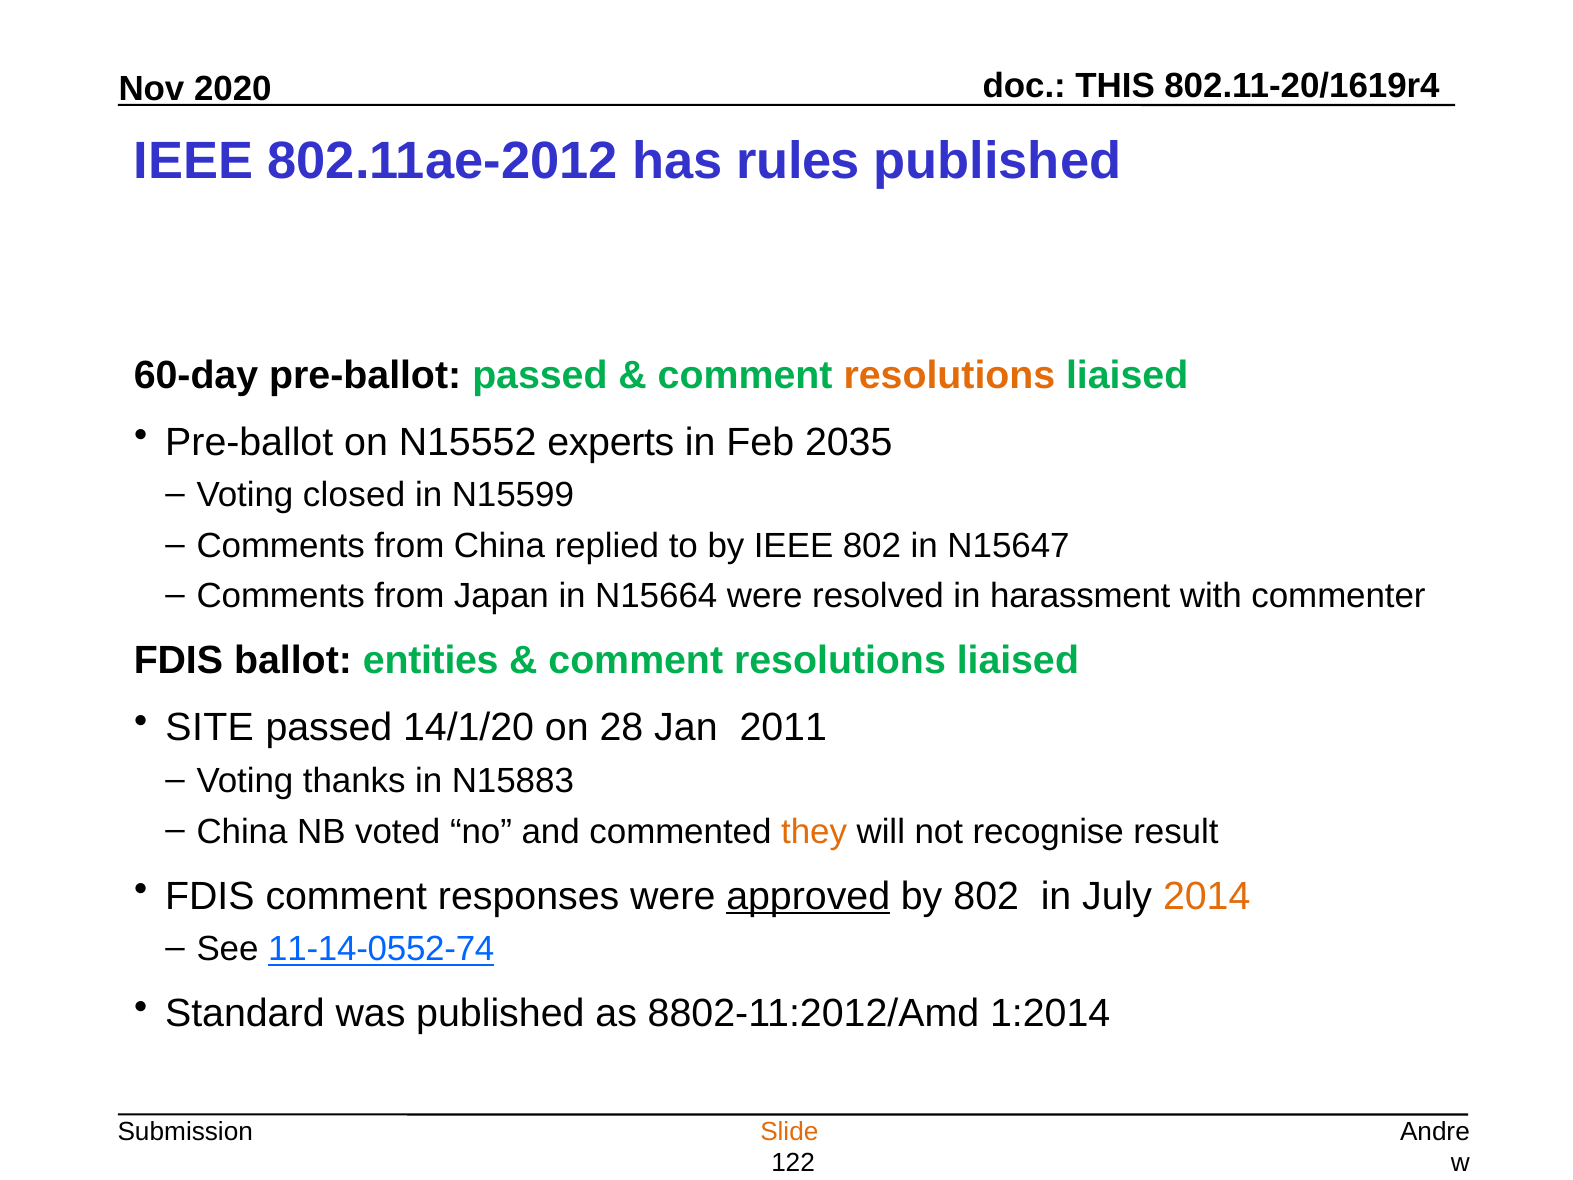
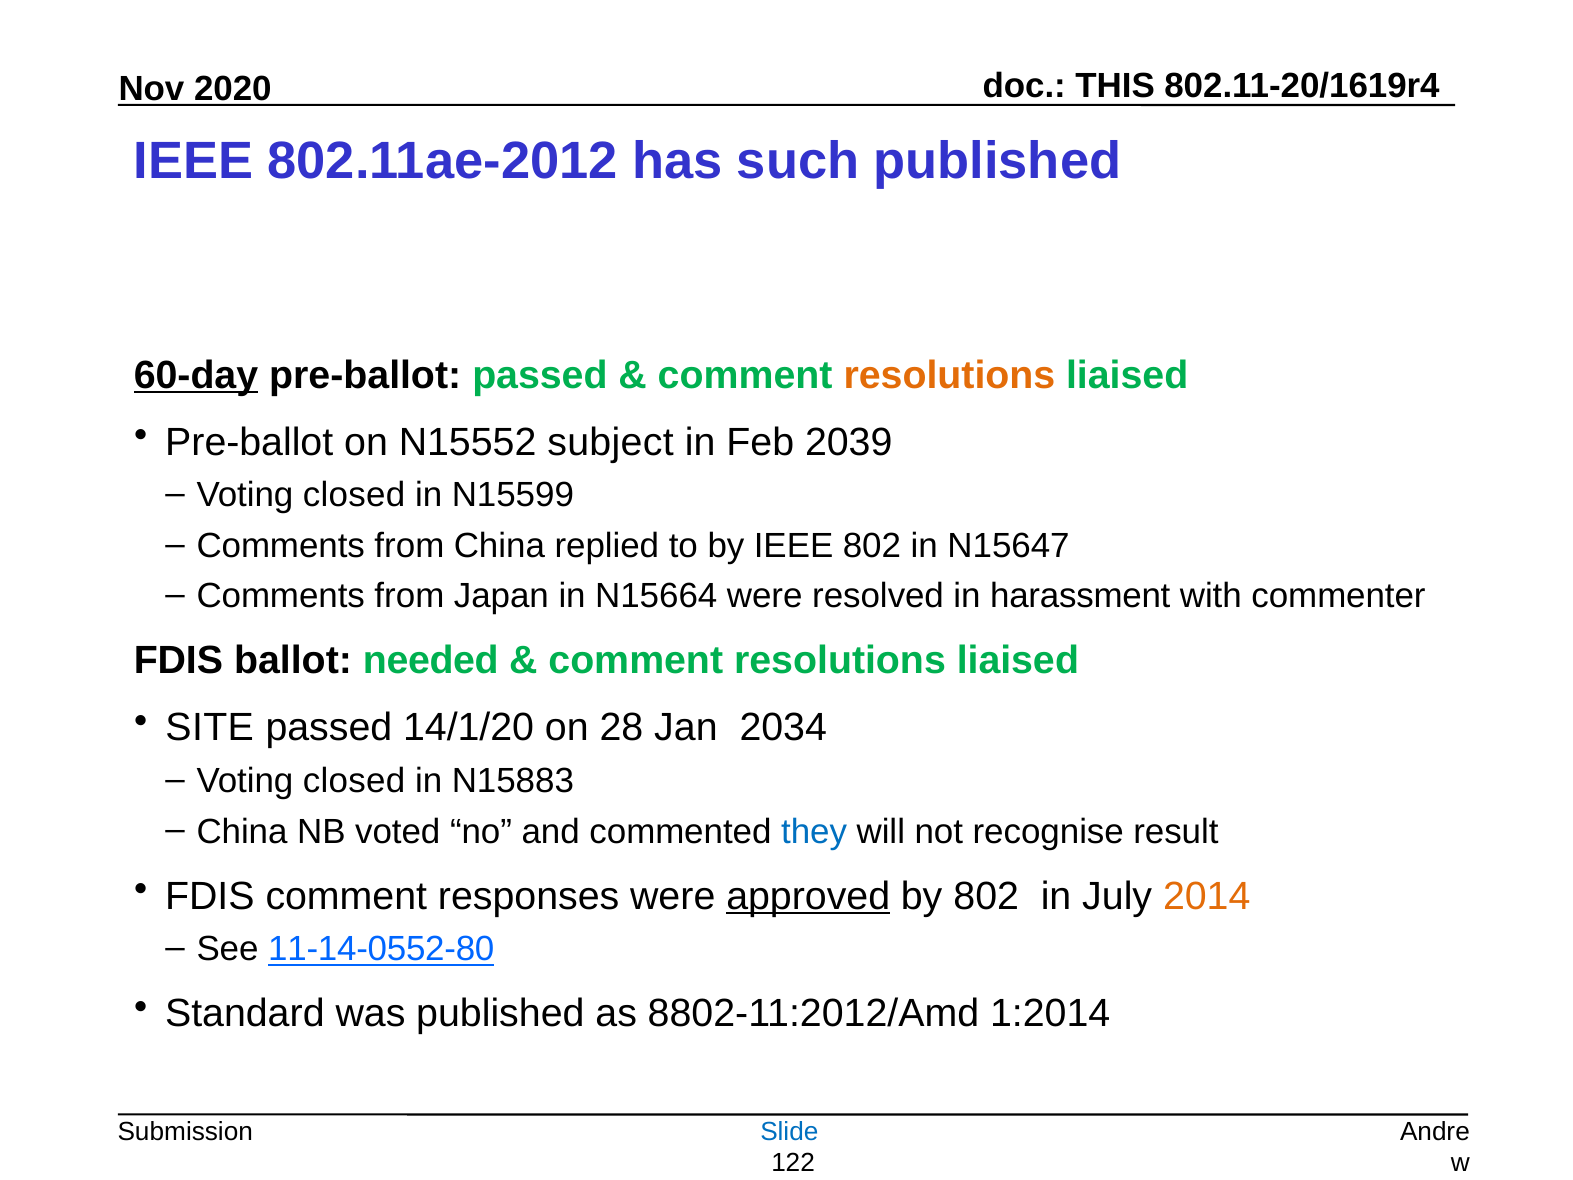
rules: rules -> such
60-day underline: none -> present
experts: experts -> subject
2035: 2035 -> 2039
entities: entities -> needed
2011: 2011 -> 2034
thanks at (354, 781): thanks -> closed
they colour: orange -> blue
11-14-0552-74: 11-14-0552-74 -> 11-14-0552-80
Slide colour: orange -> blue
